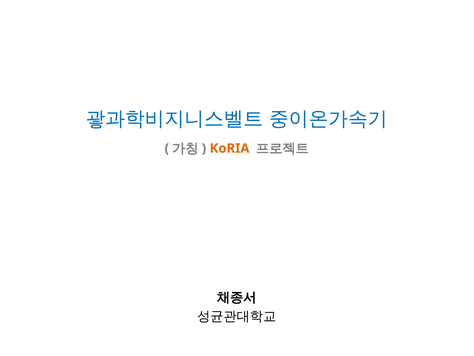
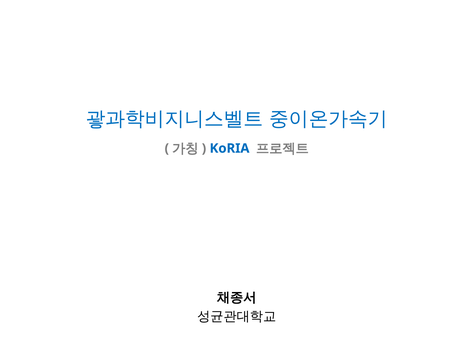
KoRIA colour: orange -> blue
